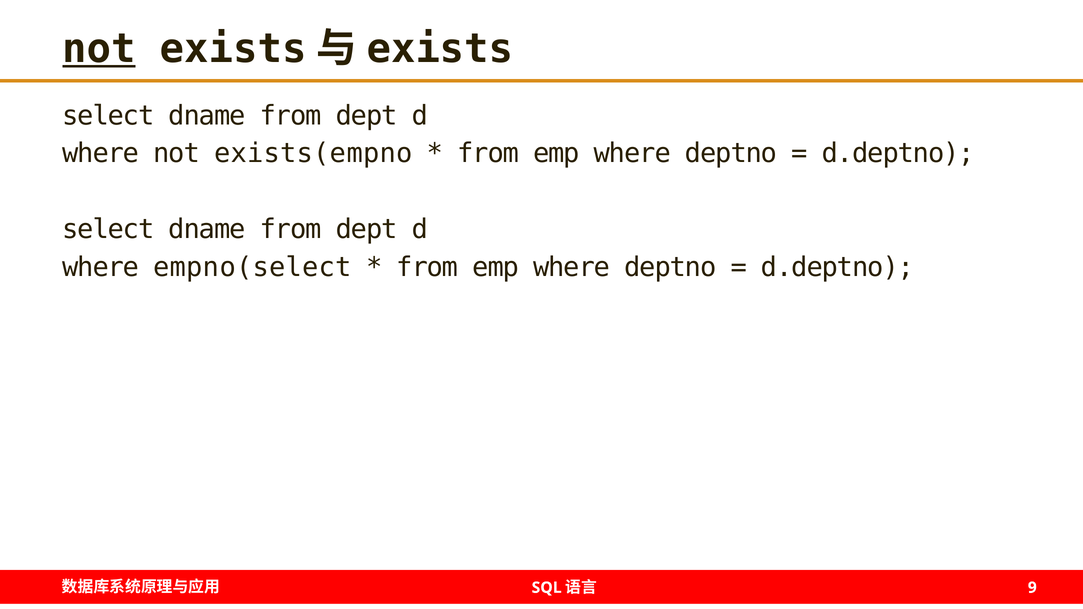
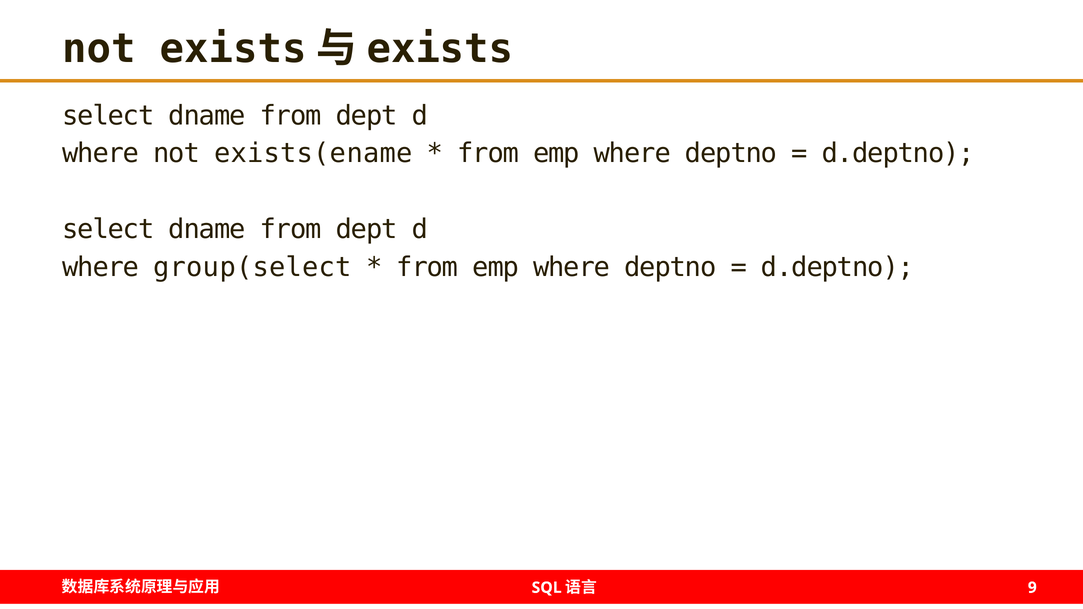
not at (99, 49) underline: present -> none
exists(empno: exists(empno -> exists(ename
empno(select: empno(select -> group(select
